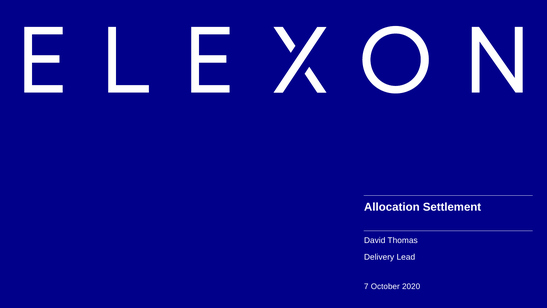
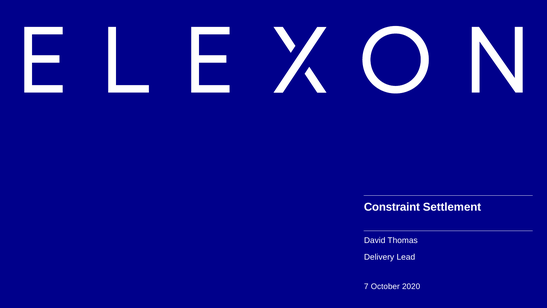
Allocation: Allocation -> Constraint
